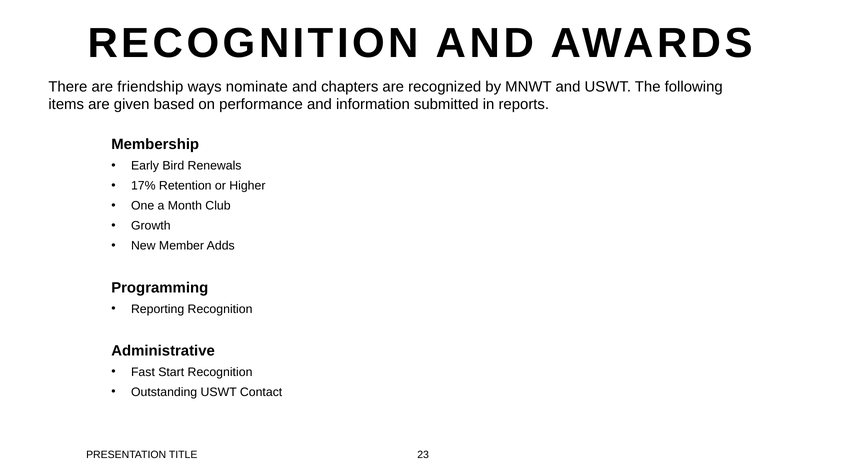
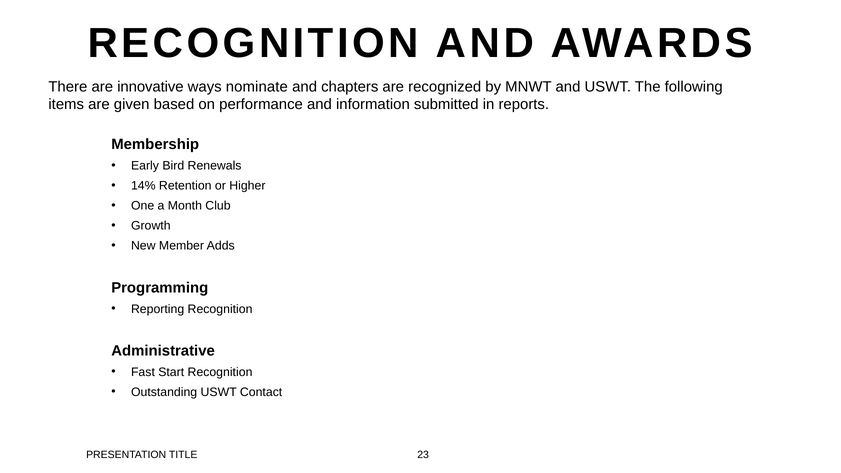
friendship: friendship -> innovative
17%: 17% -> 14%
